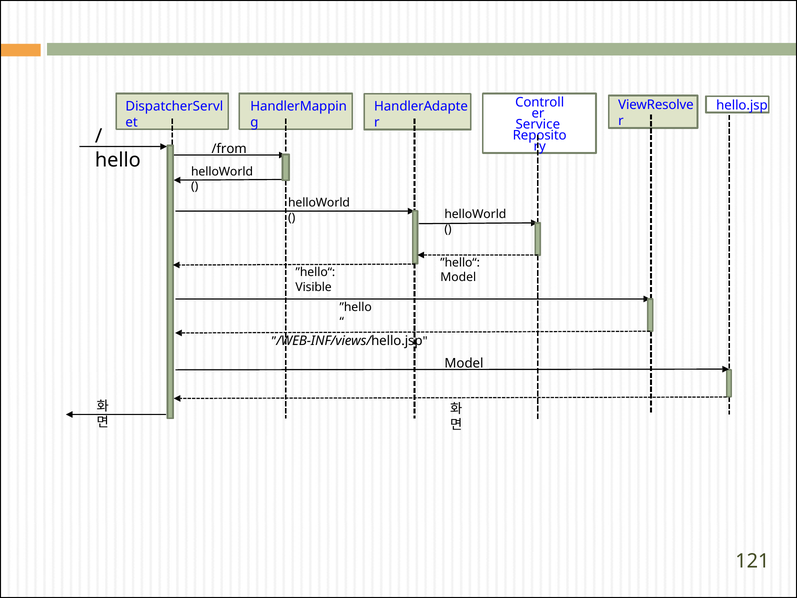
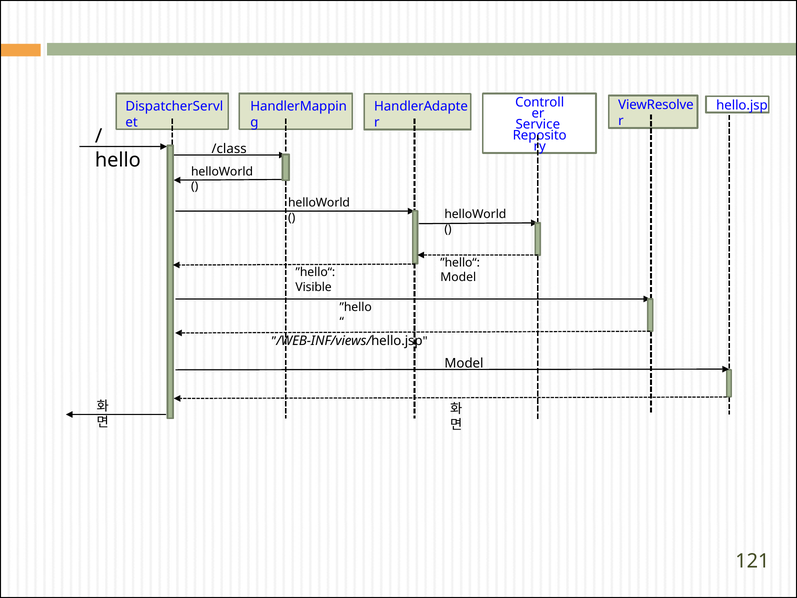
/from: /from -> /class
